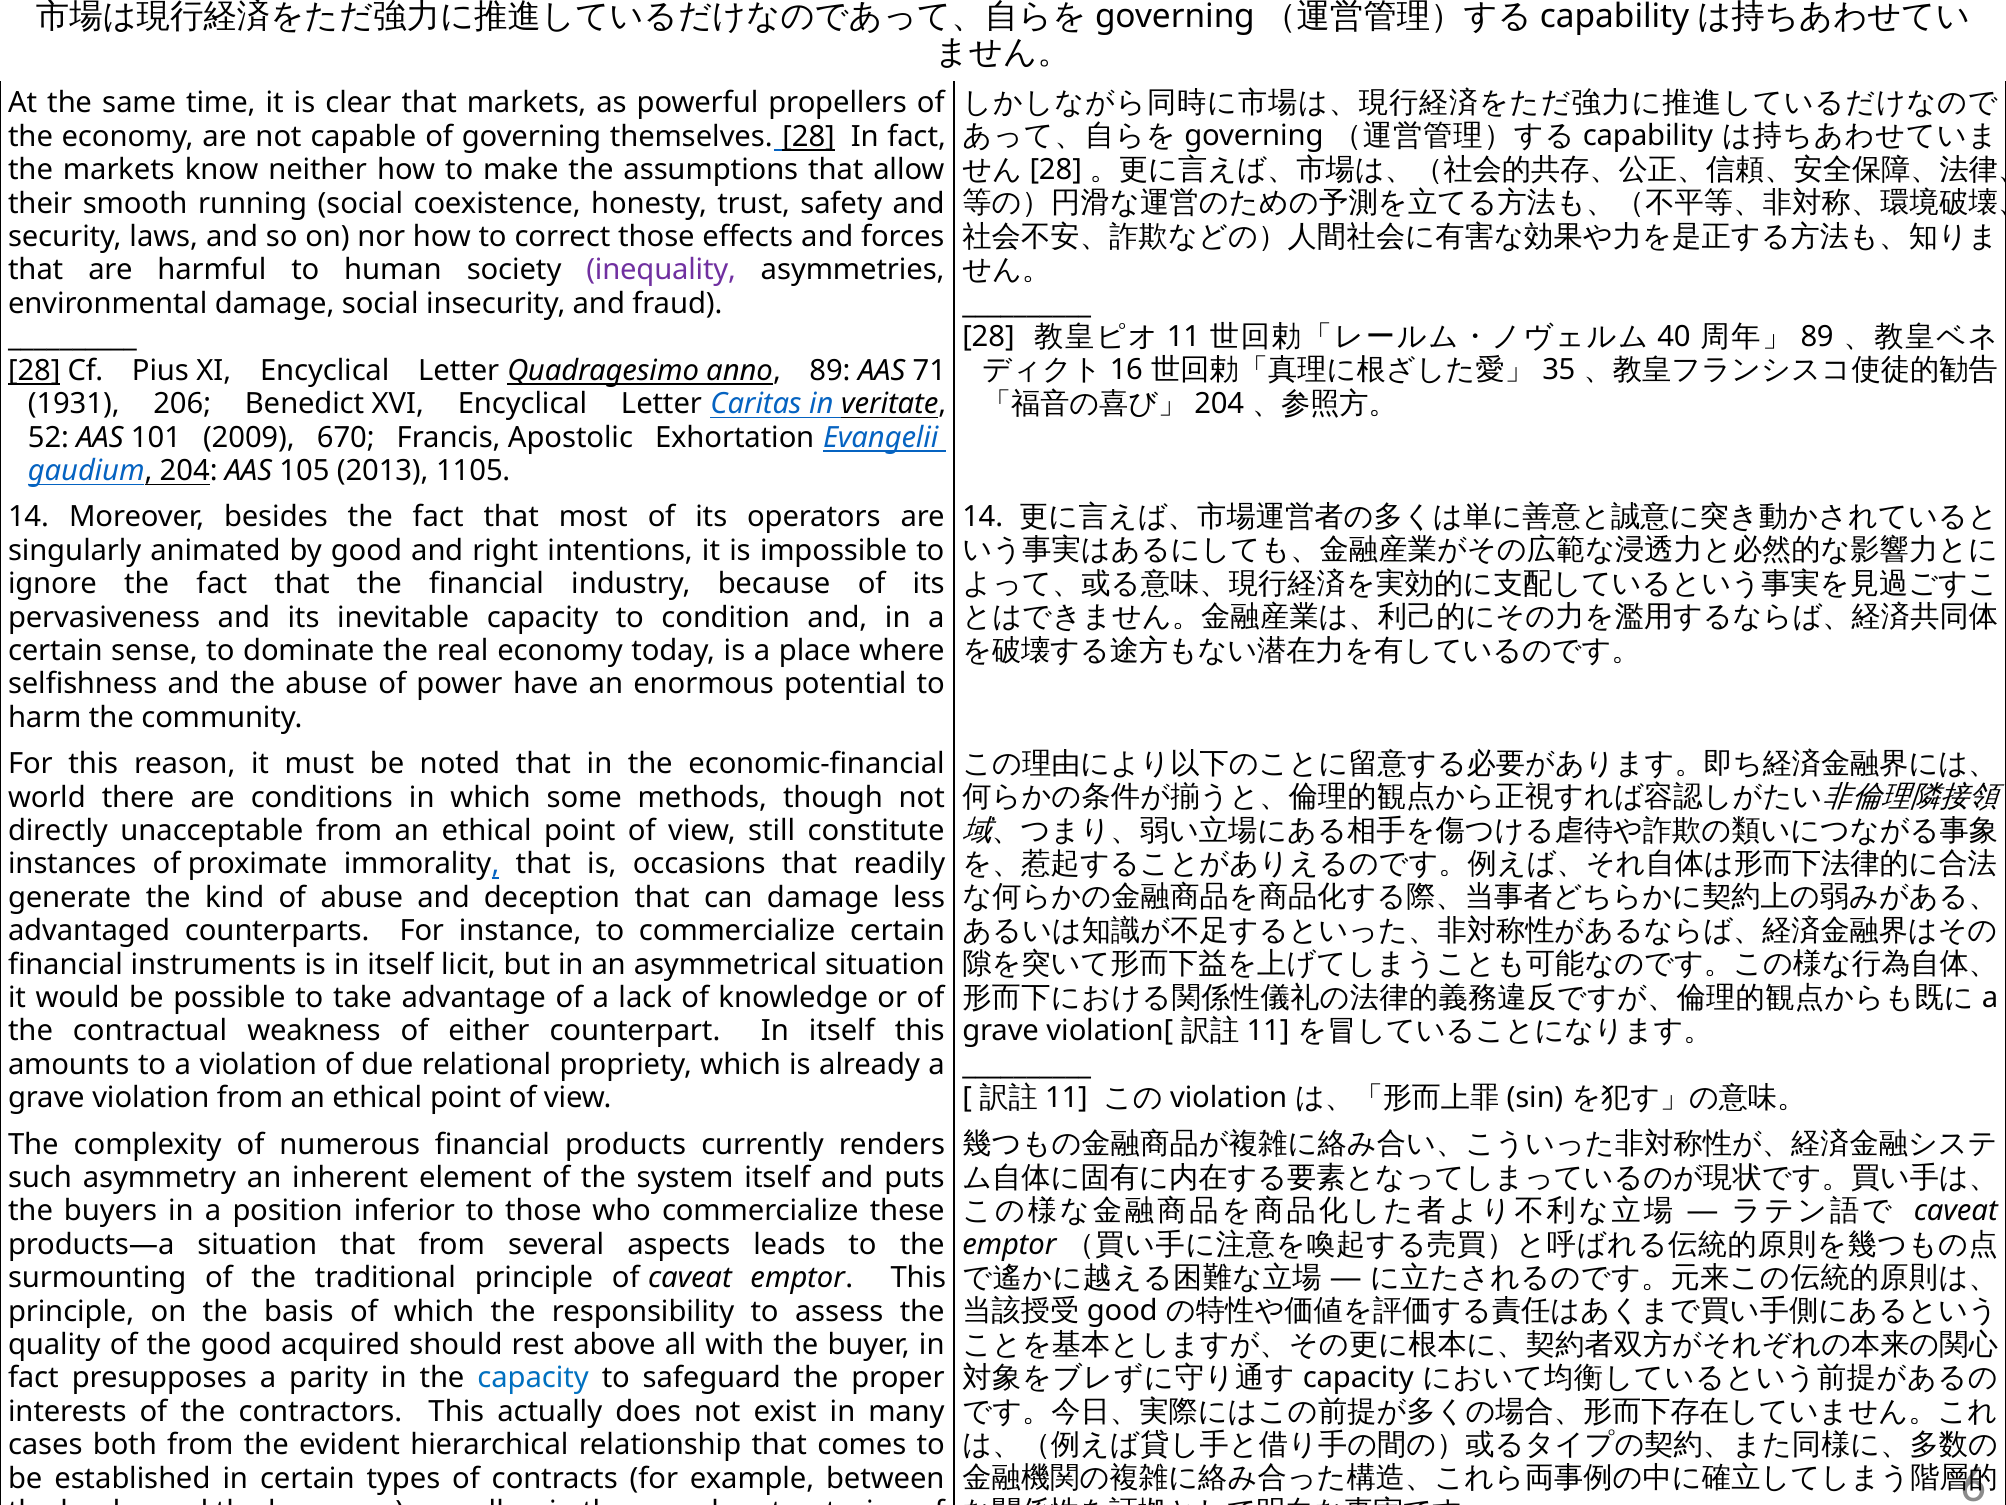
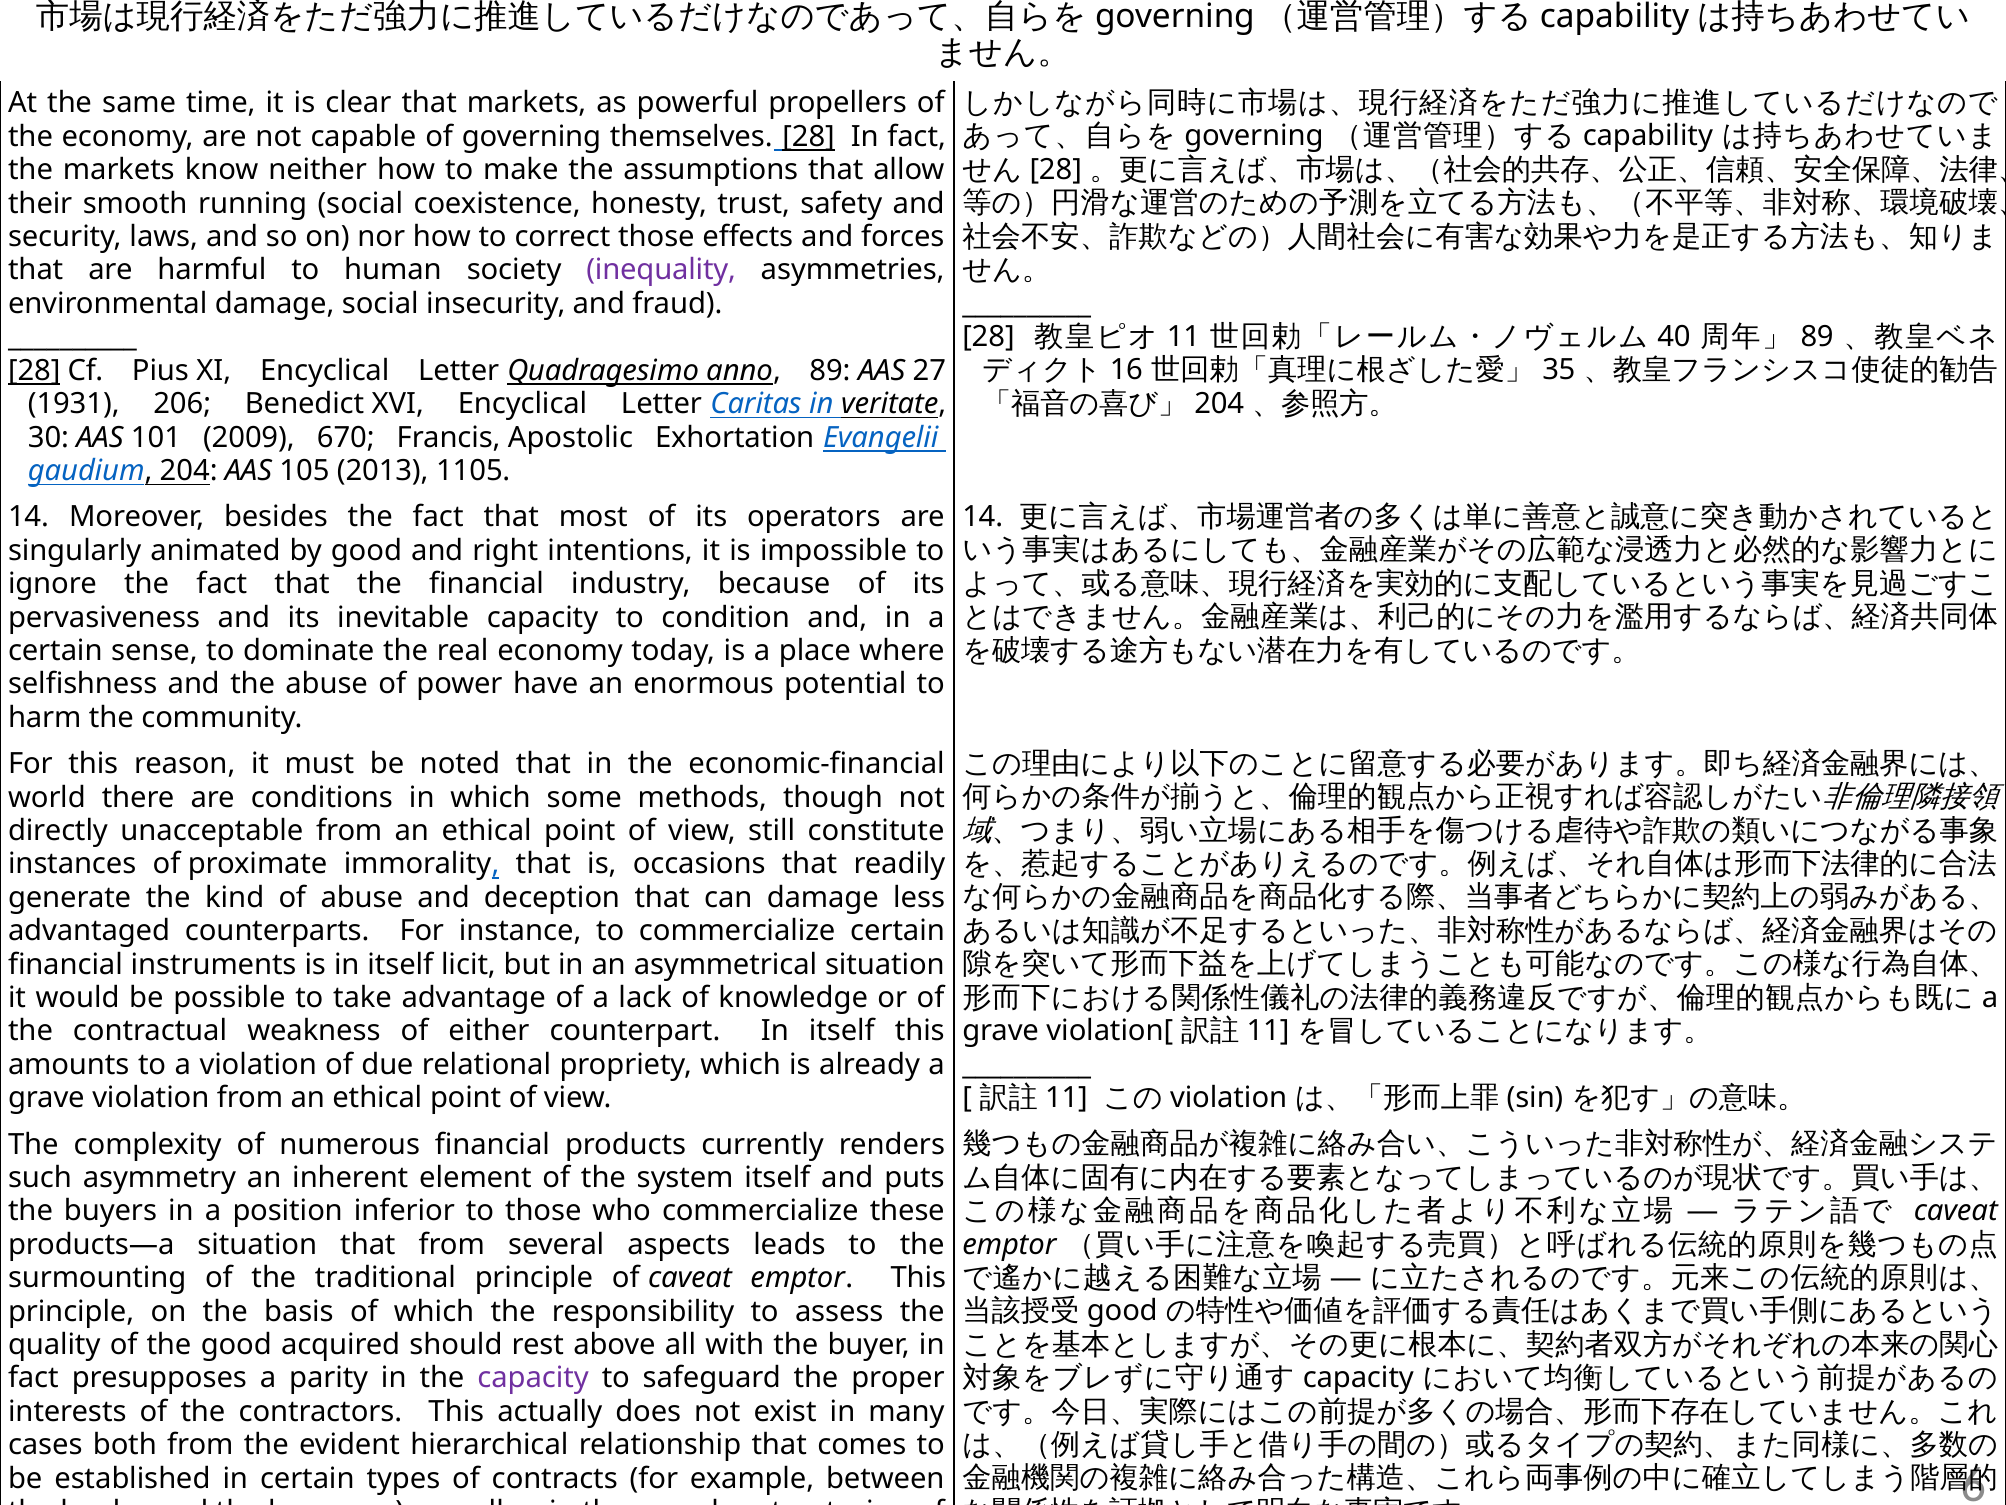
71: 71 -> 27
52: 52 -> 30
capacity at (533, 1378) colour: blue -> purple
